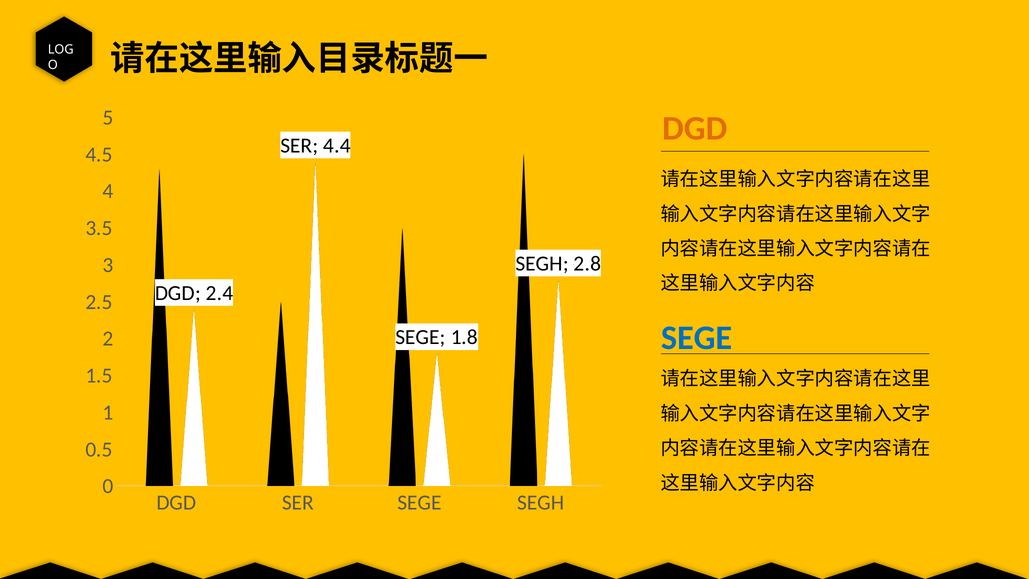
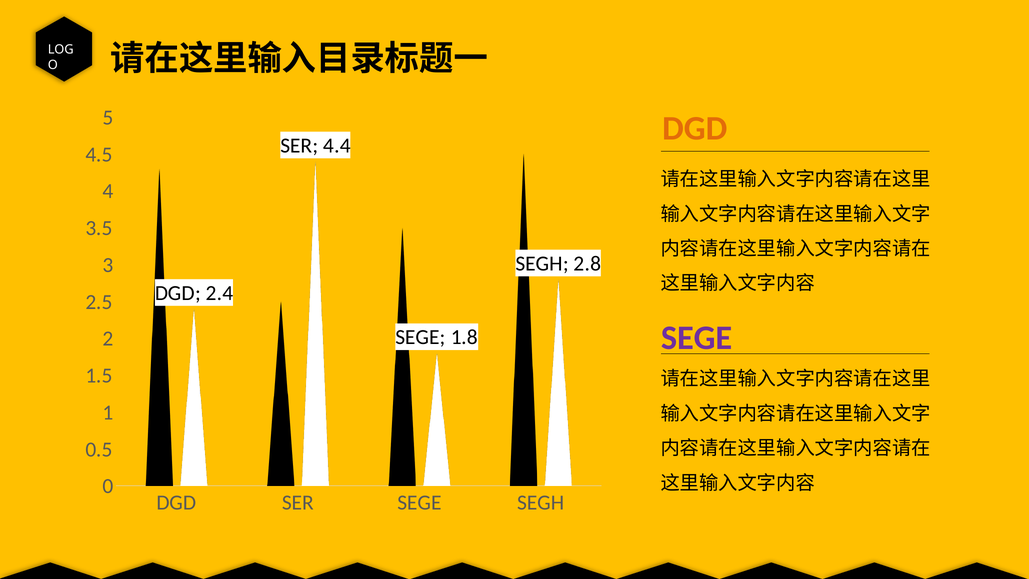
SEGE at (697, 338) colour: blue -> purple
